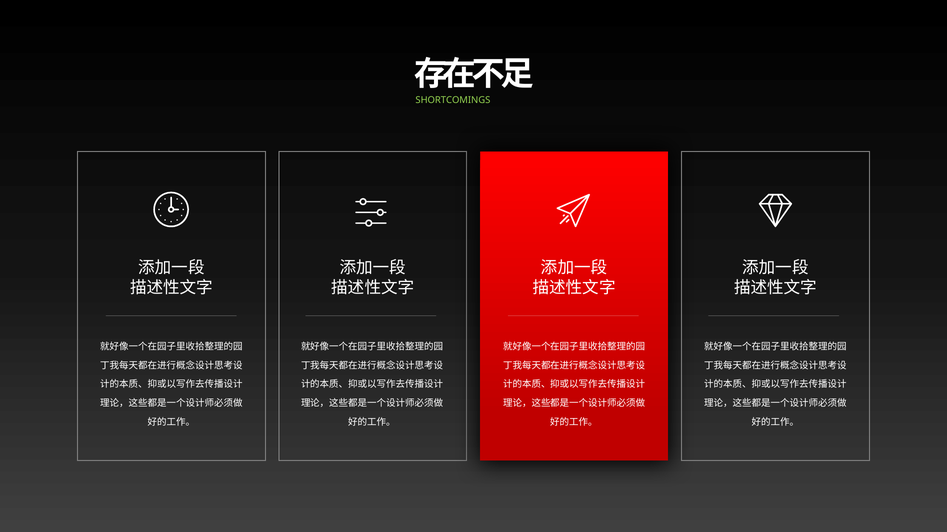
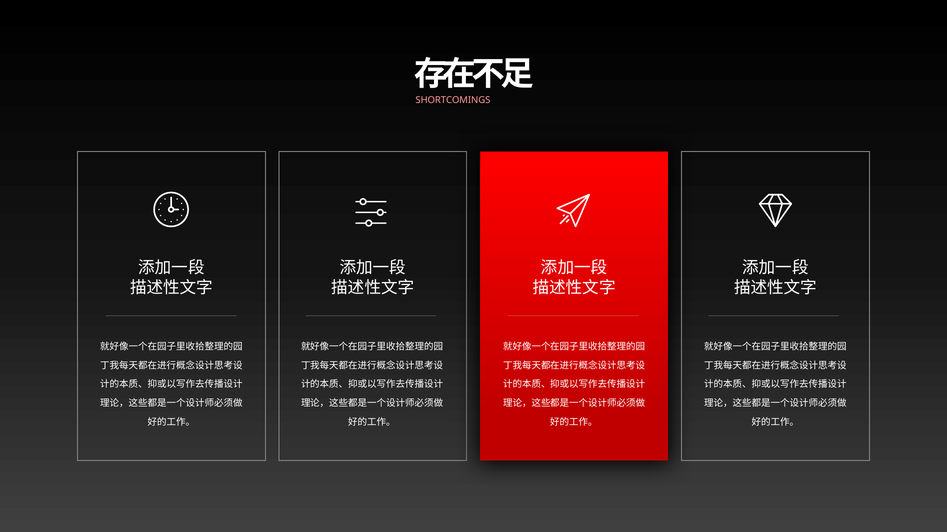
SHORTCOMINGS colour: light green -> pink
